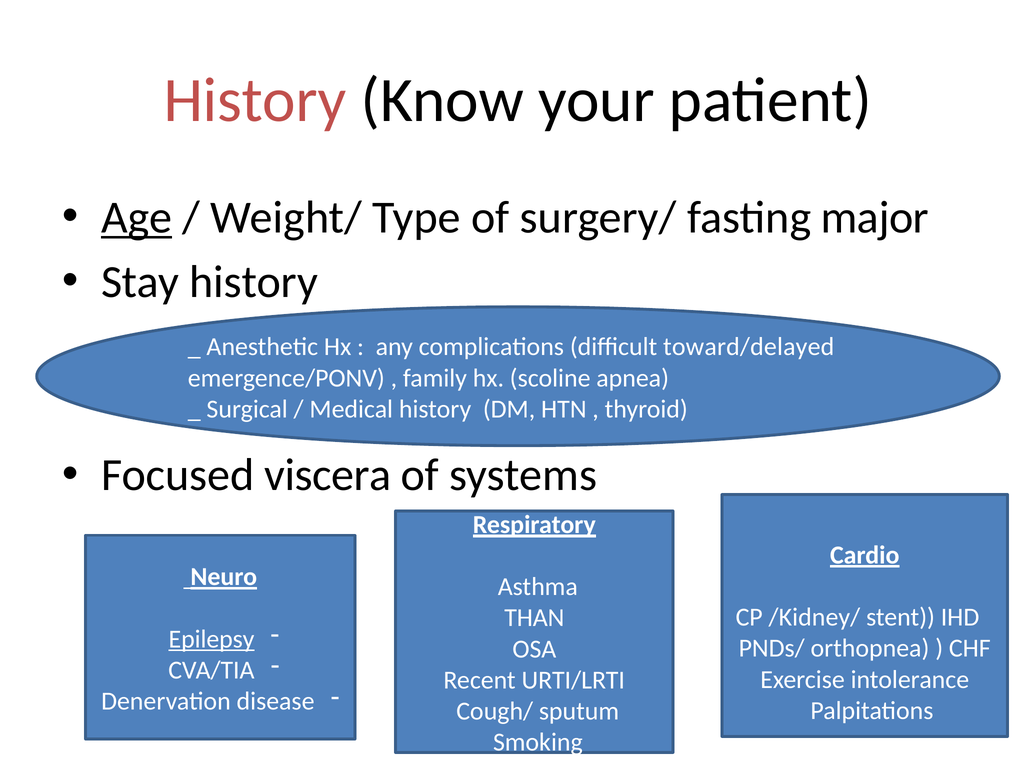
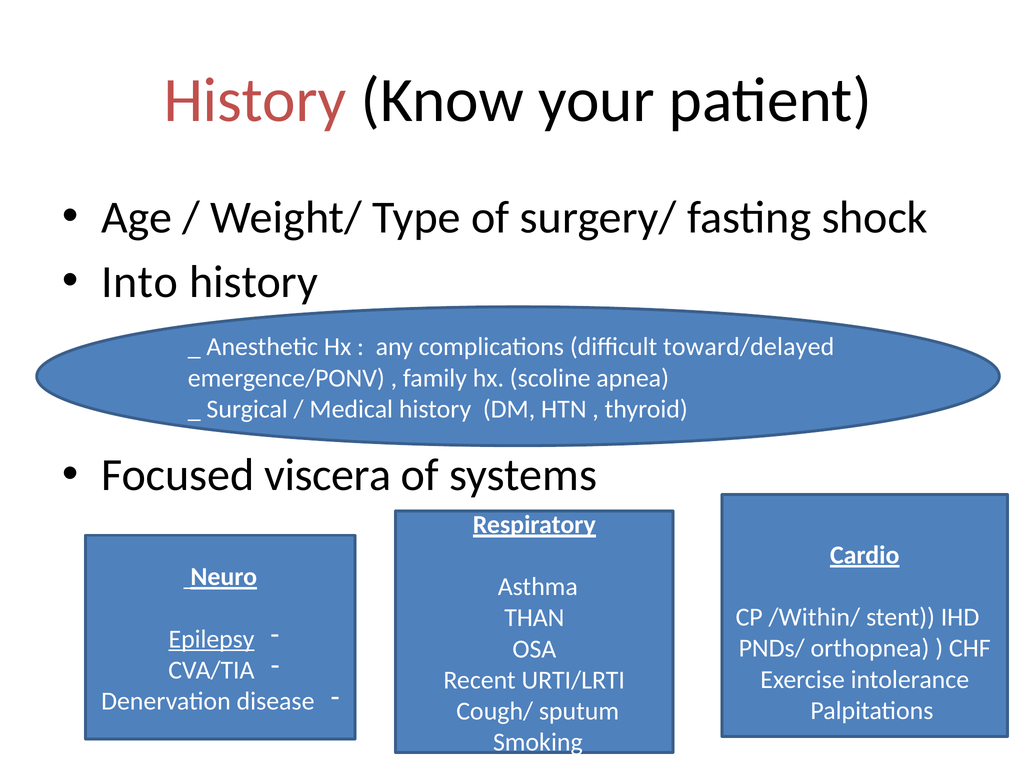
Age underline: present -> none
major: major -> shock
Stay: Stay -> Into
/Kidney/: /Kidney/ -> /Within/
